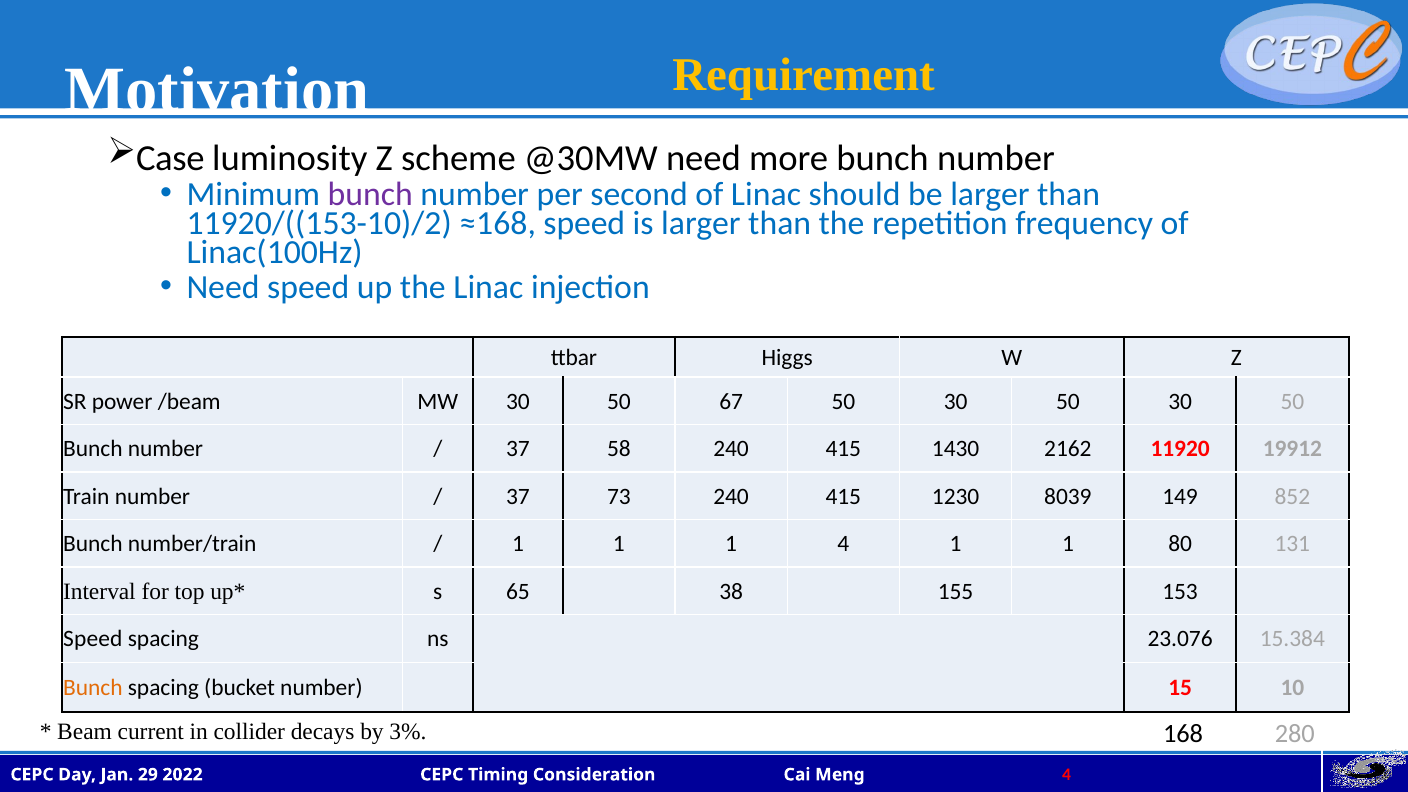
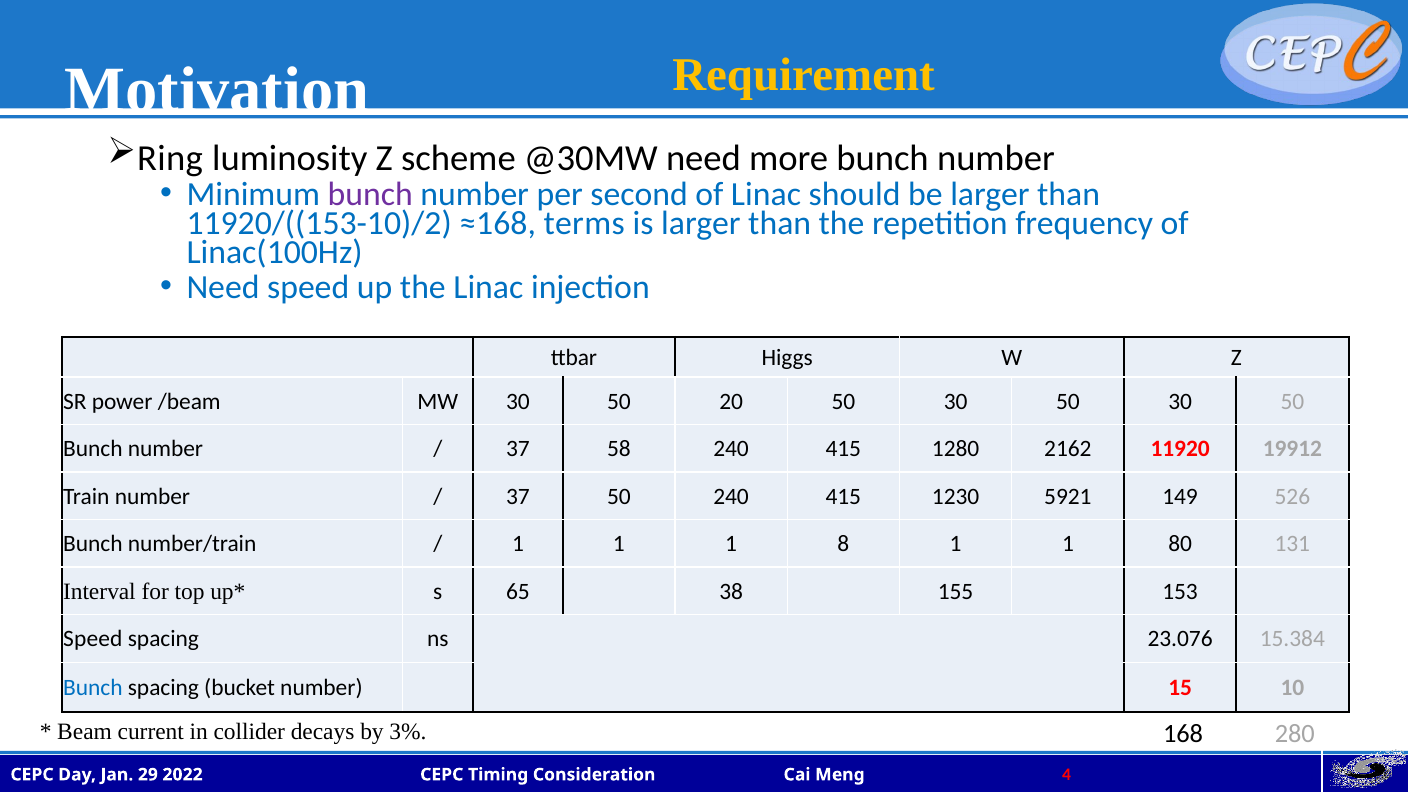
Case: Case -> Ring
≈168 speed: speed -> terms
67: 67 -> 20
1430: 1430 -> 1280
37 73: 73 -> 50
8039: 8039 -> 5921
852: 852 -> 526
1 4: 4 -> 8
Bunch at (93, 688) colour: orange -> blue
